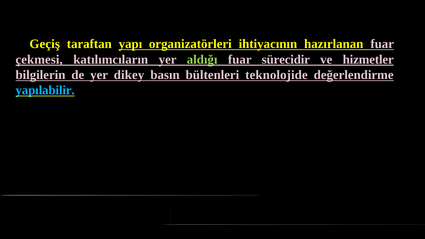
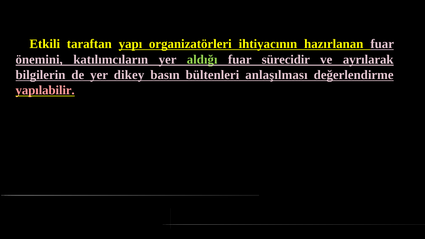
Geçiş: Geçiş -> Etkili
çekmesi: çekmesi -> önemini
hizmetler: hizmetler -> ayrılarak
teknolojide: teknolojide -> anlaşılması
yapılabilir colour: light blue -> pink
